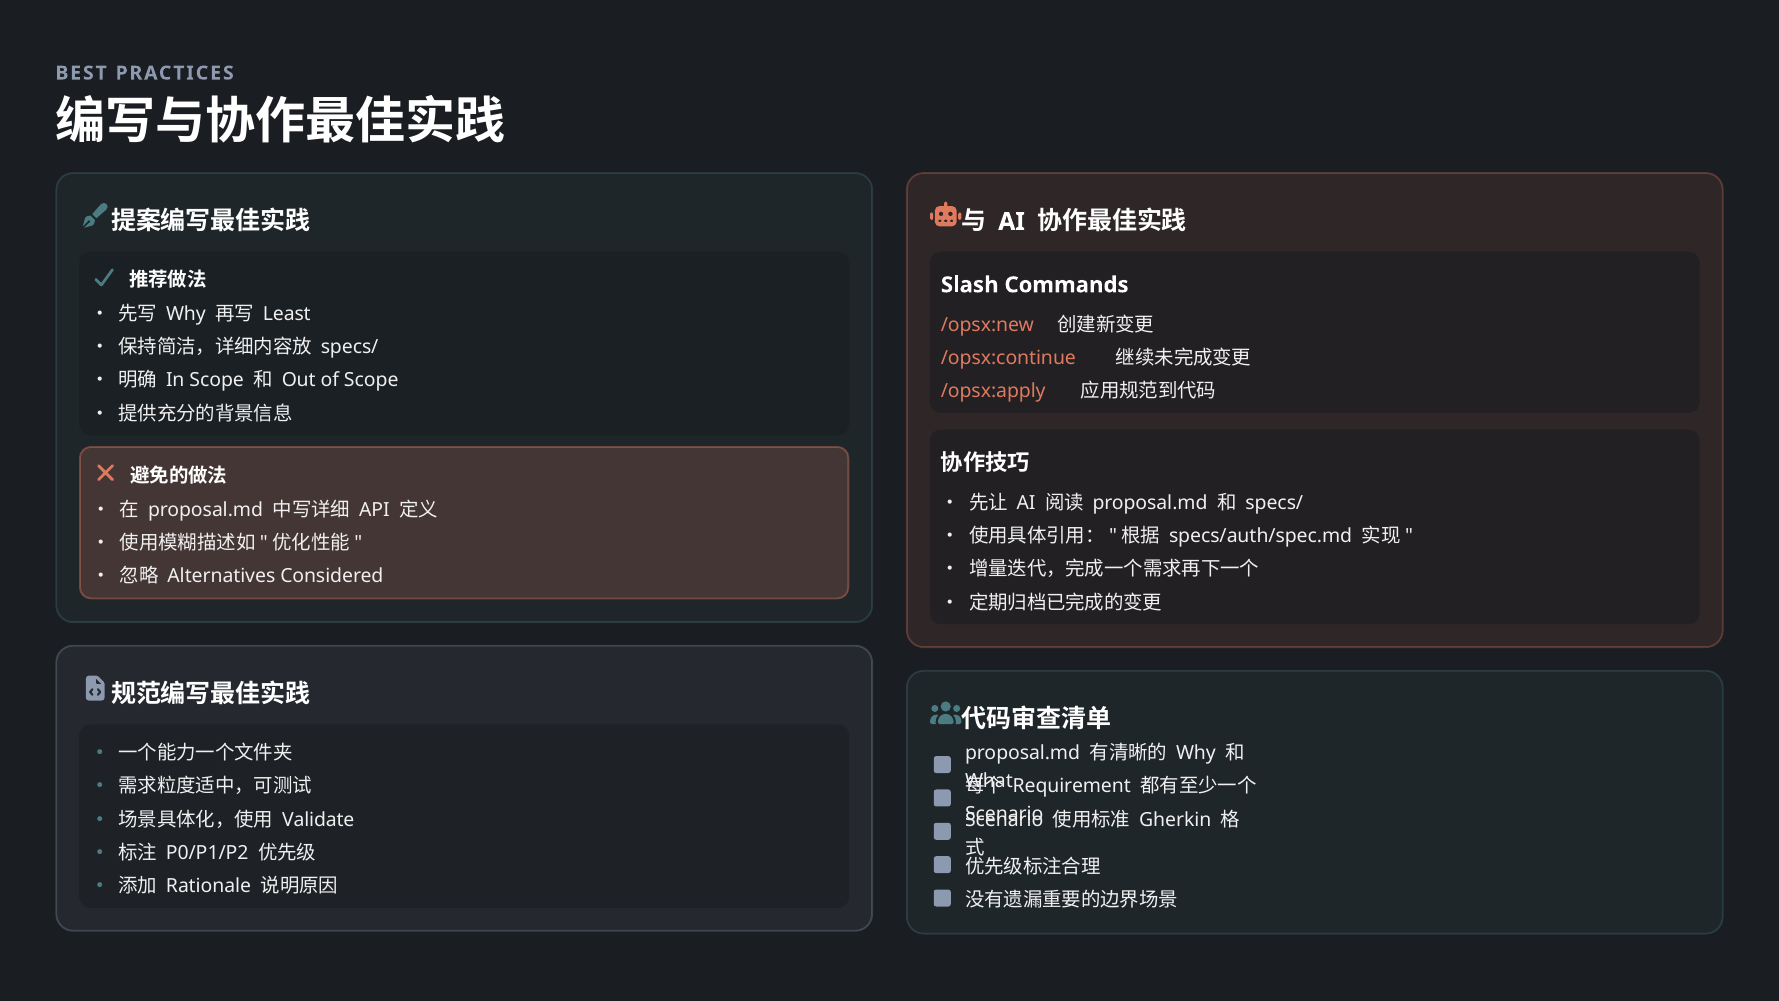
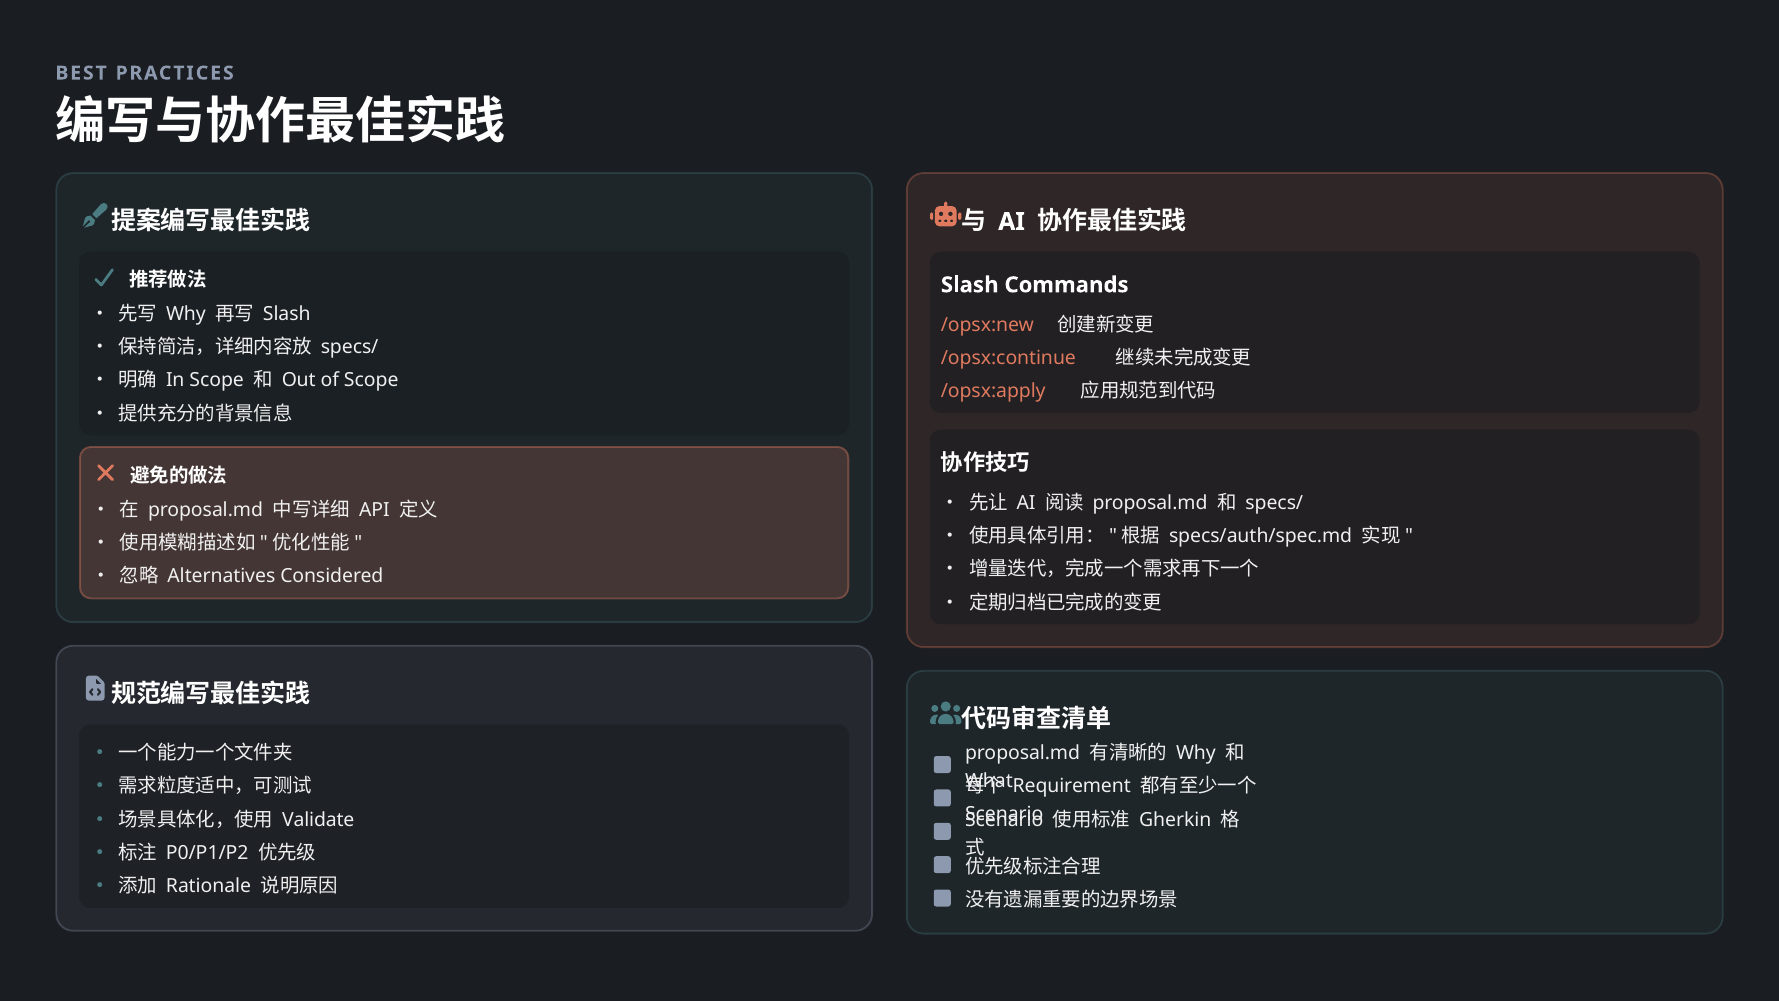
Least at (287, 314): Least -> Slash
